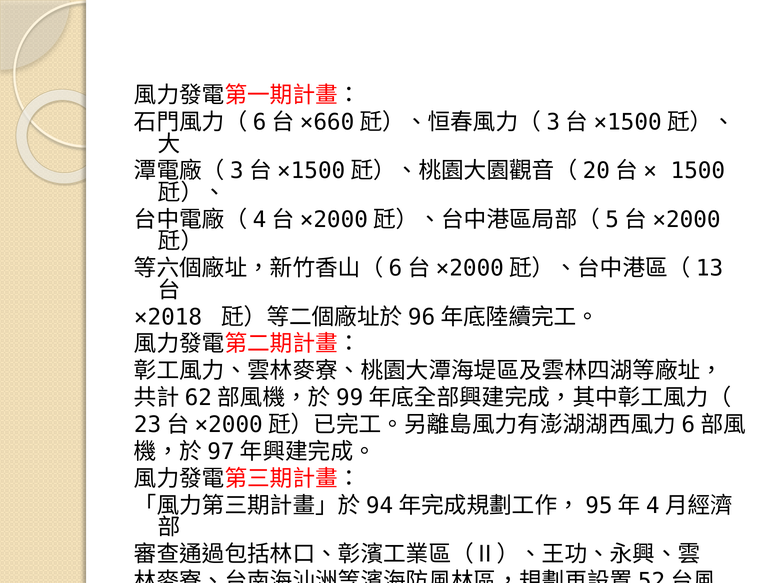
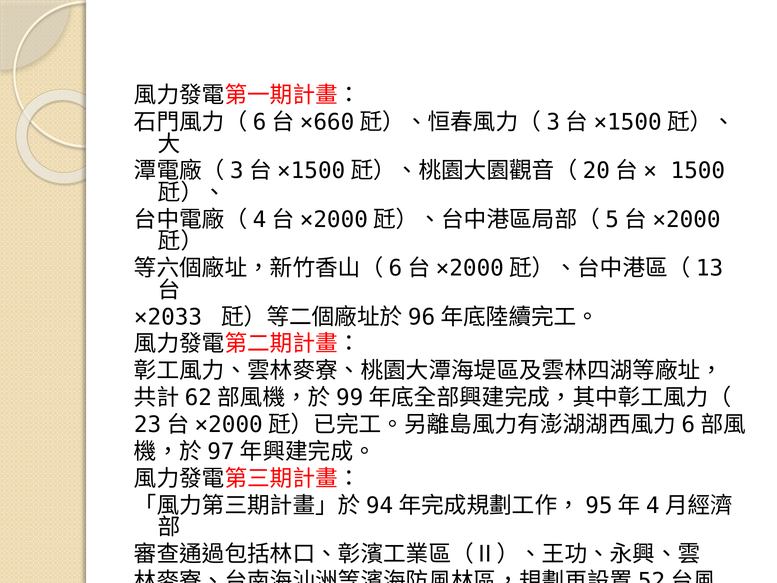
×2018: ×2018 -> ×2033
